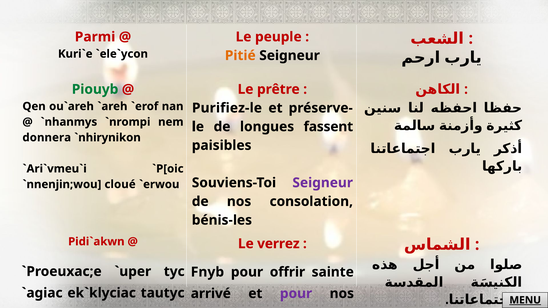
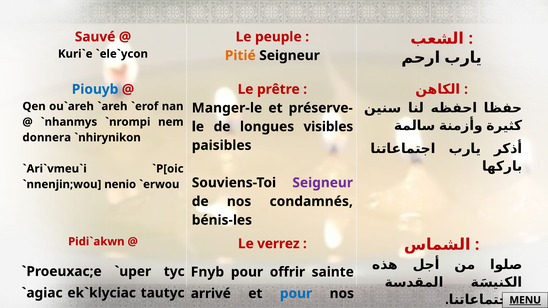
Parmi: Parmi -> Sauvé
Piouyb colour: green -> blue
Purifiez-le: Purifiez-le -> Manger-le
fassent: fassent -> visibles
cloué: cloué -> nenio
consolation: consolation -> condamnés
pour at (296, 294) colour: purple -> blue
